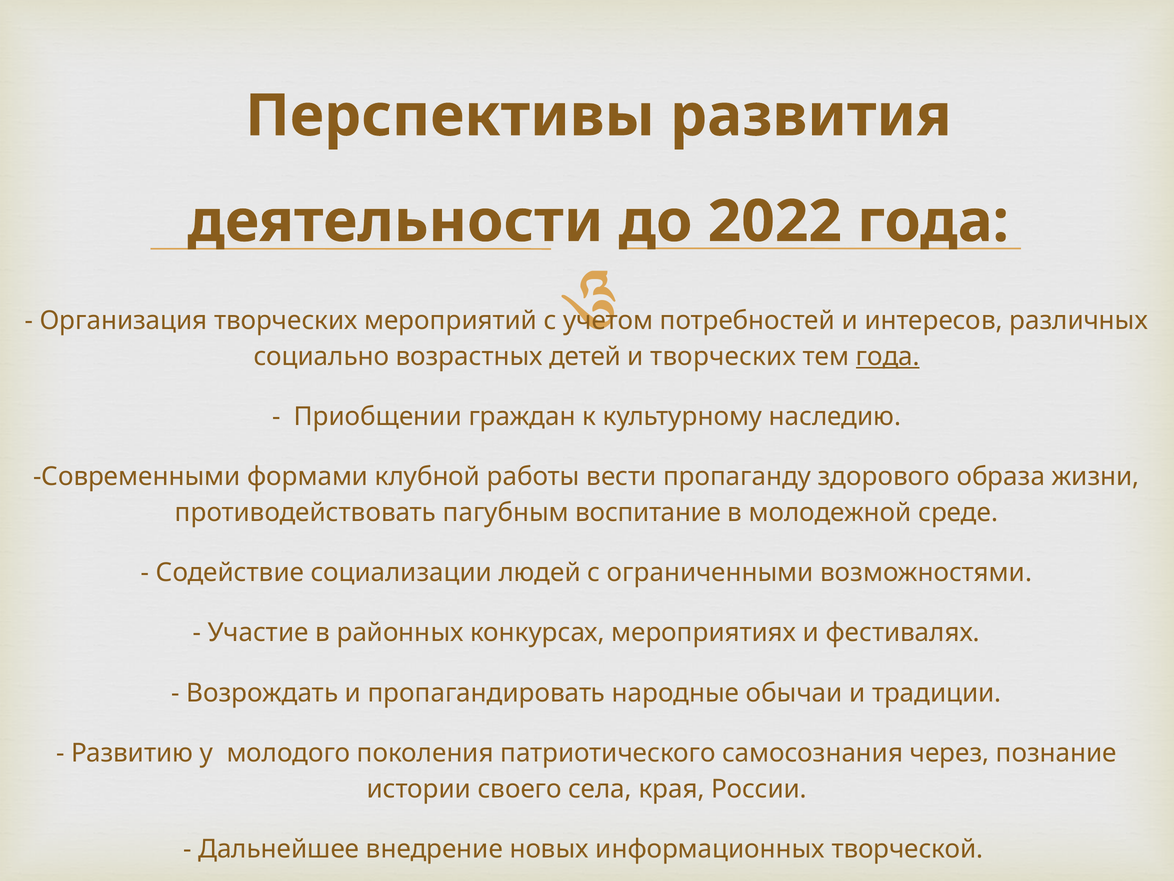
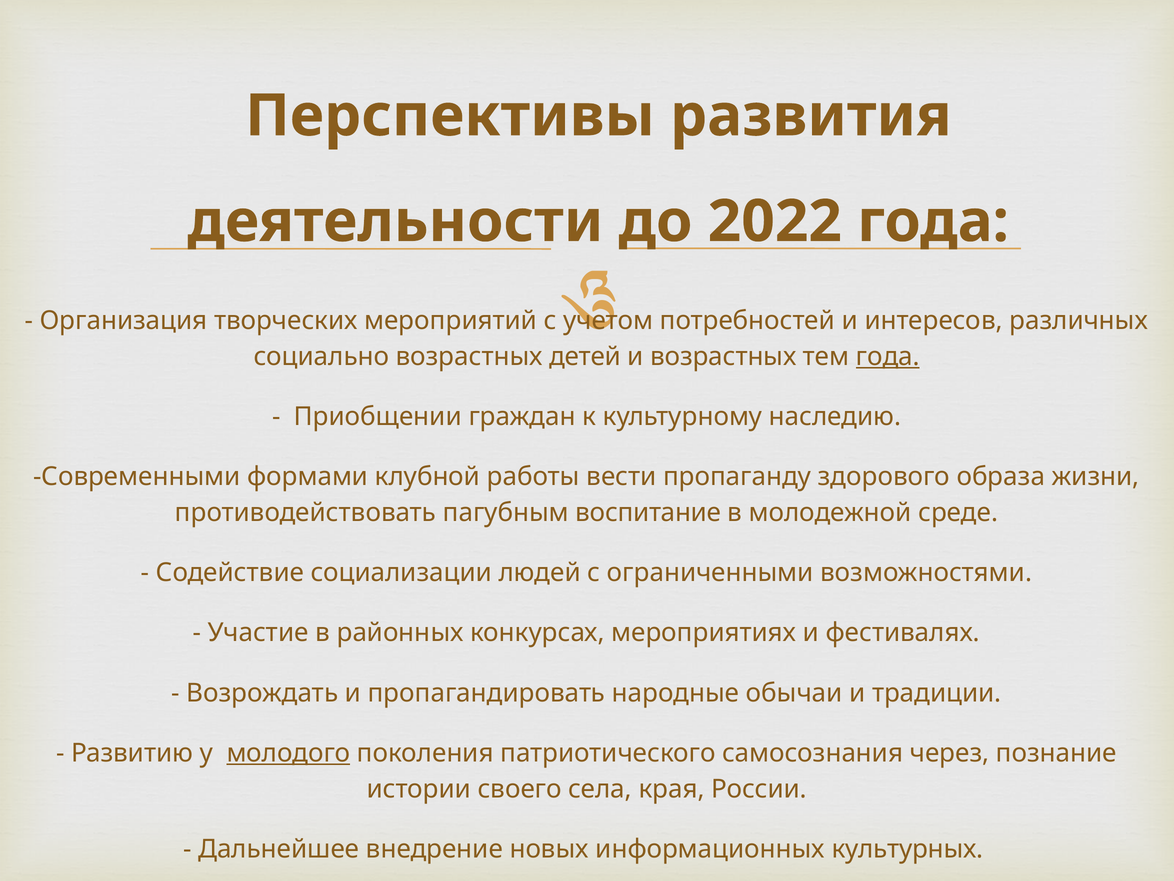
и творческих: творческих -> возрастных
молодого underline: none -> present
творческой: творческой -> культурных
